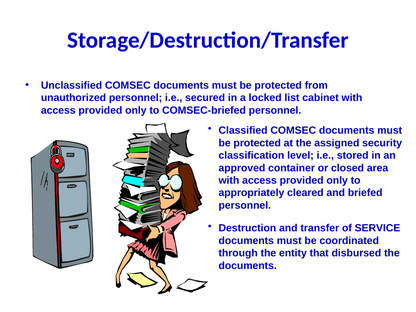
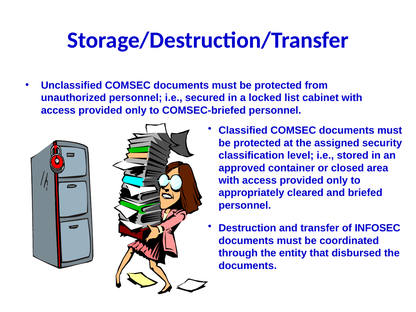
SERVICE: SERVICE -> INFOSEC
